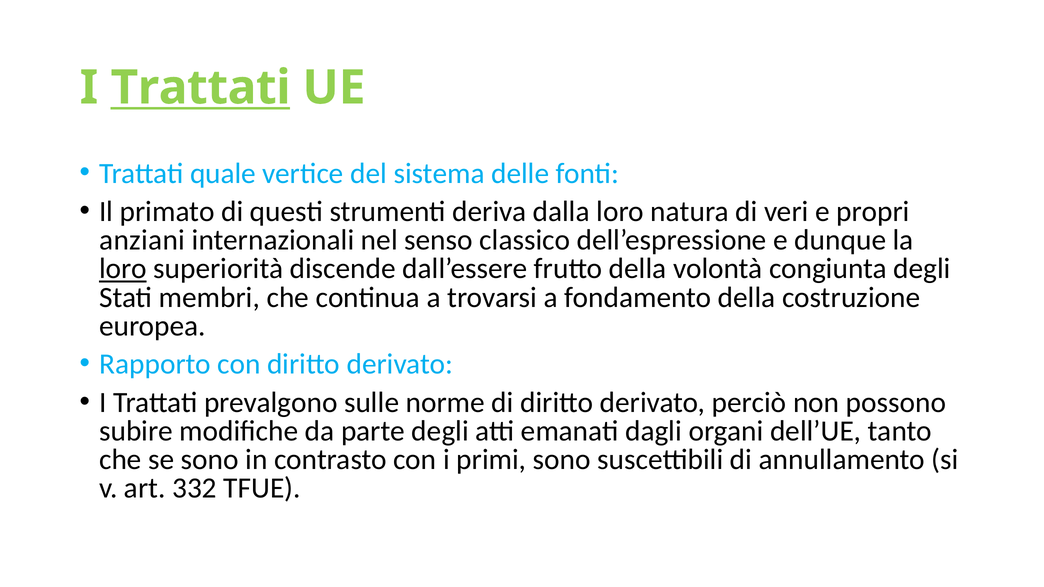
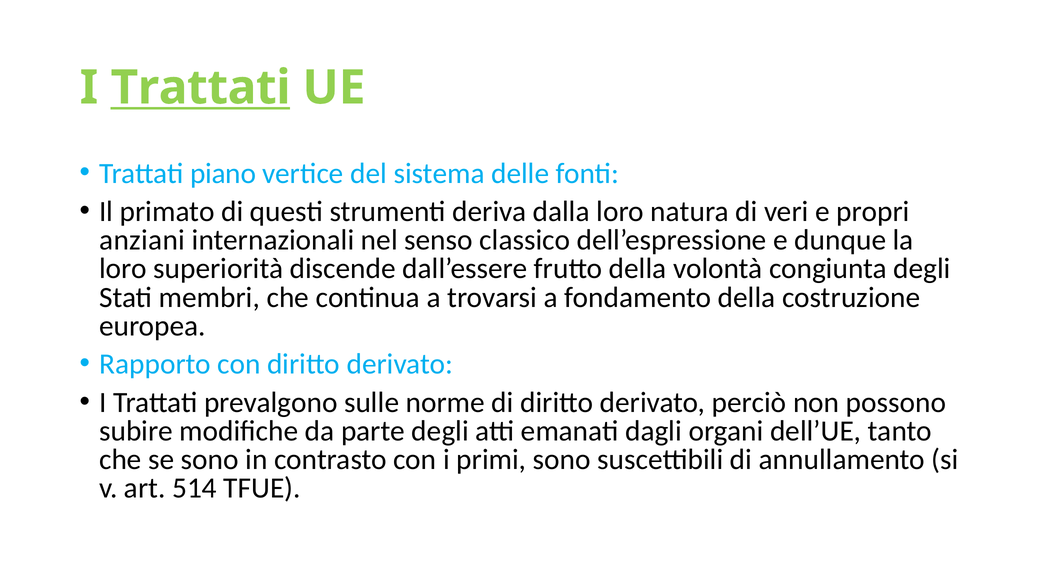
quale: quale -> piano
loro at (123, 269) underline: present -> none
332: 332 -> 514
